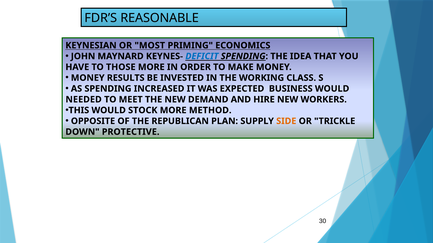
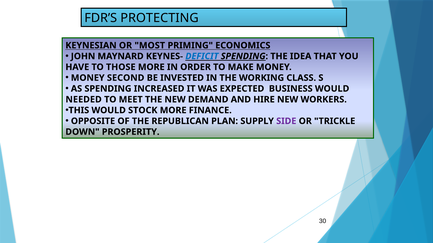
REASONABLE: REASONABLE -> PROTECTING
RESULTS: RESULTS -> SECOND
METHOD: METHOD -> FINANCE
SIDE colour: orange -> purple
PROTECTIVE: PROTECTIVE -> PROSPERITY
